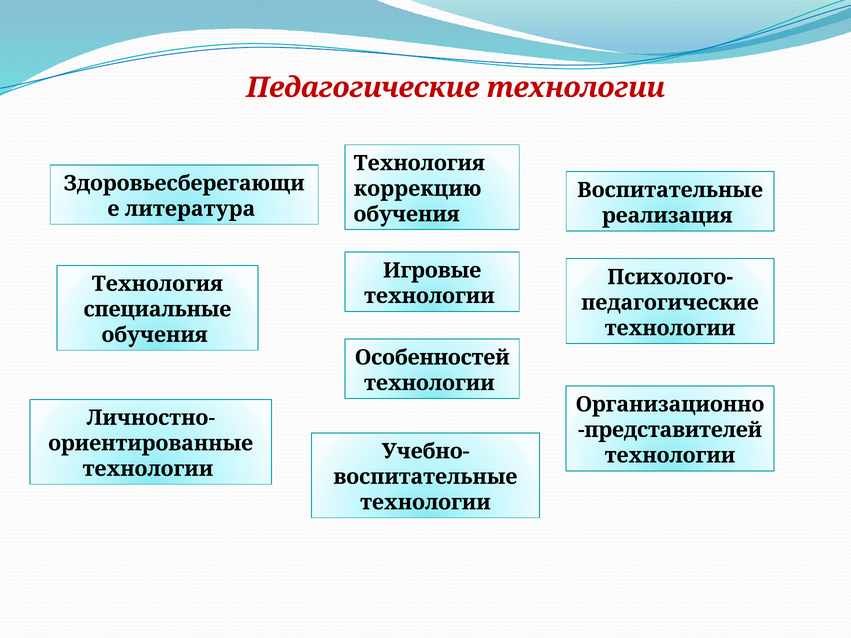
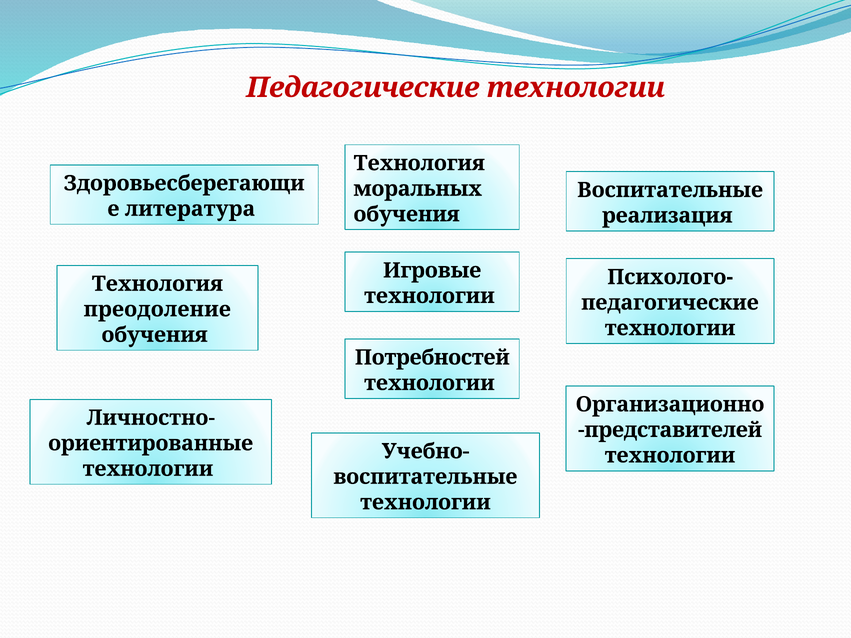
коррекцию: коррекцию -> моральных
специальные: специальные -> преодоление
Особенностей: Особенностей -> Потребностей
